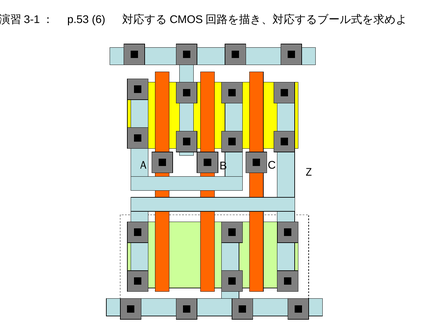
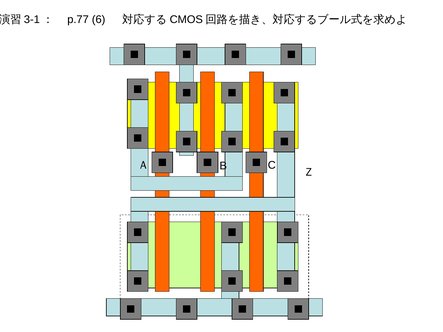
p.53: p.53 -> p.77
